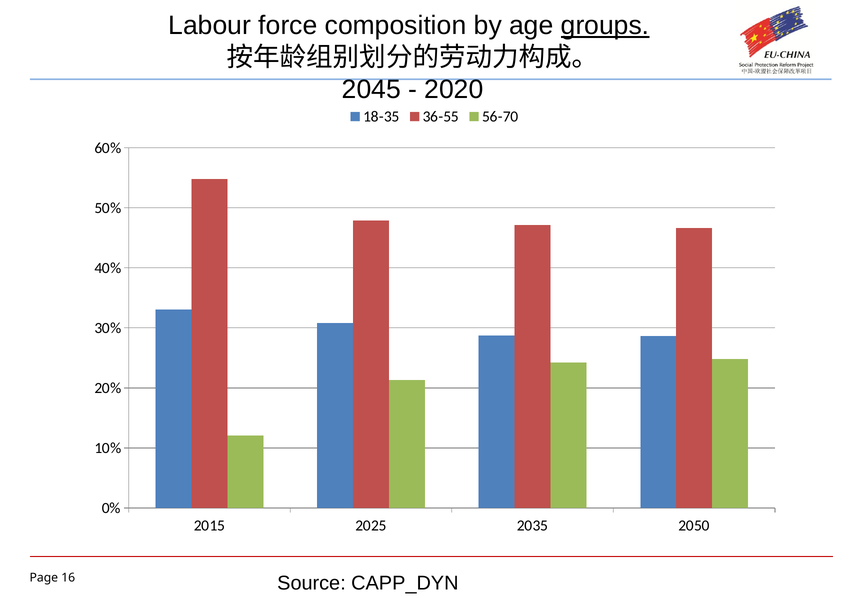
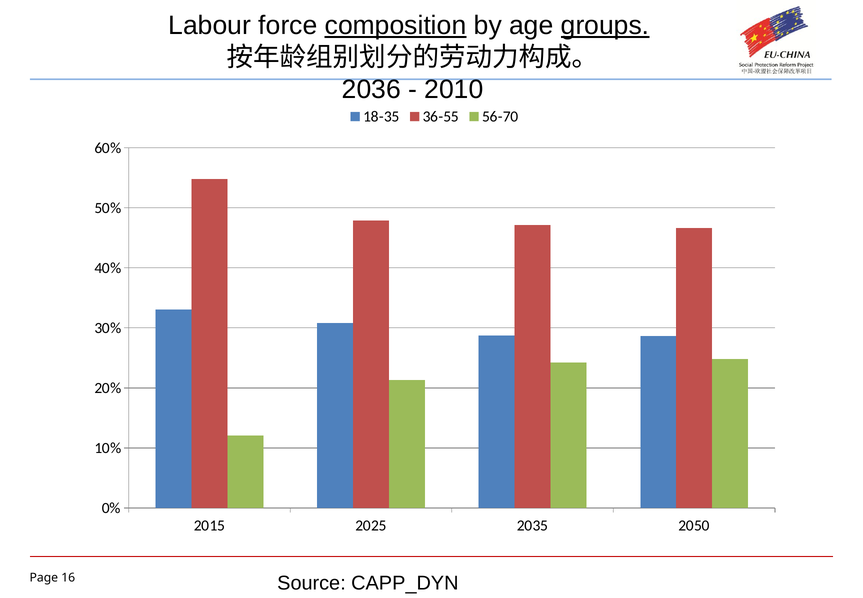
composition underline: none -> present
2045: 2045 -> 2036
2020: 2020 -> 2010
